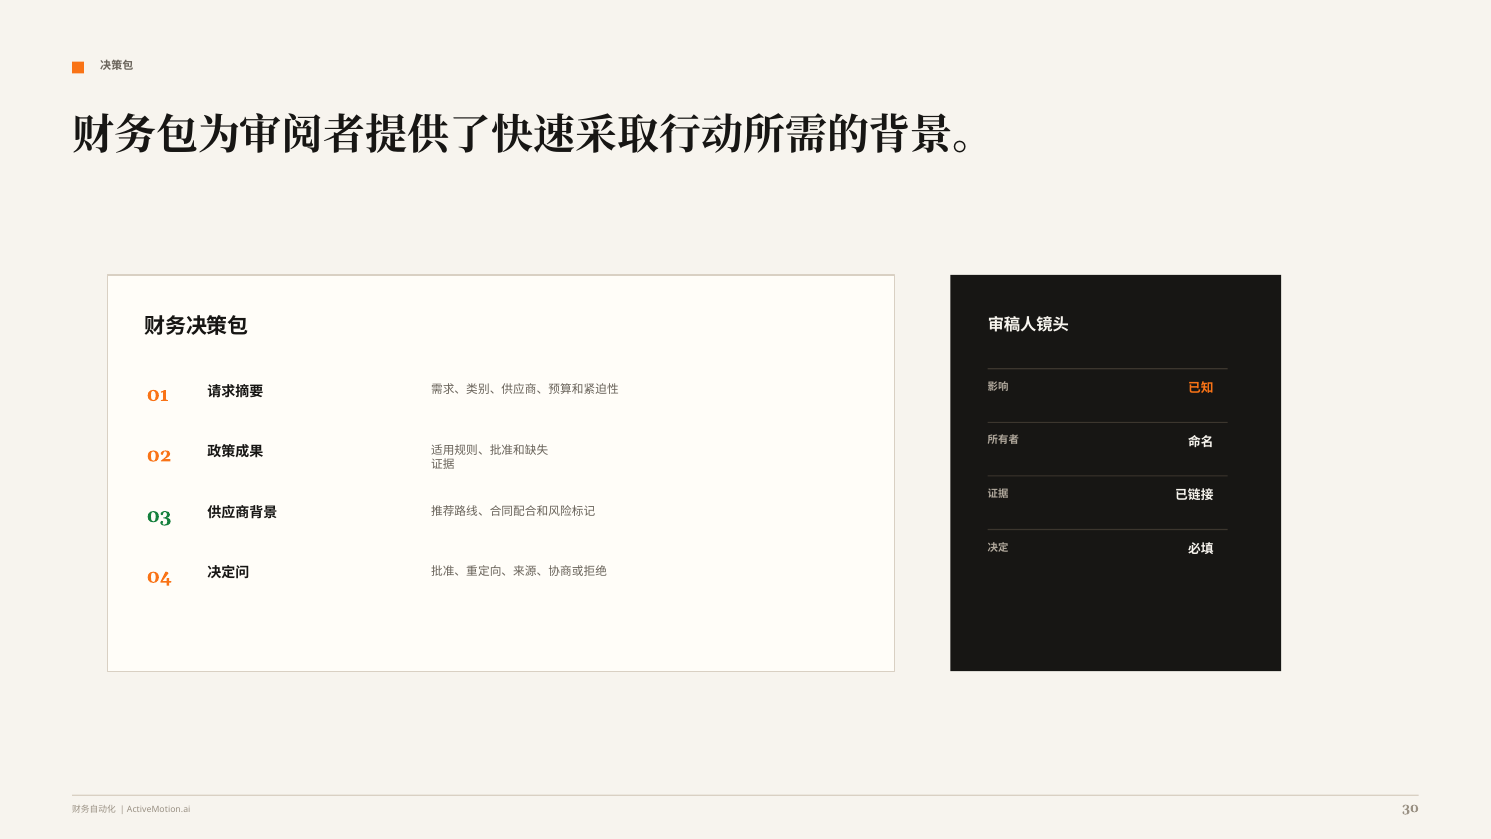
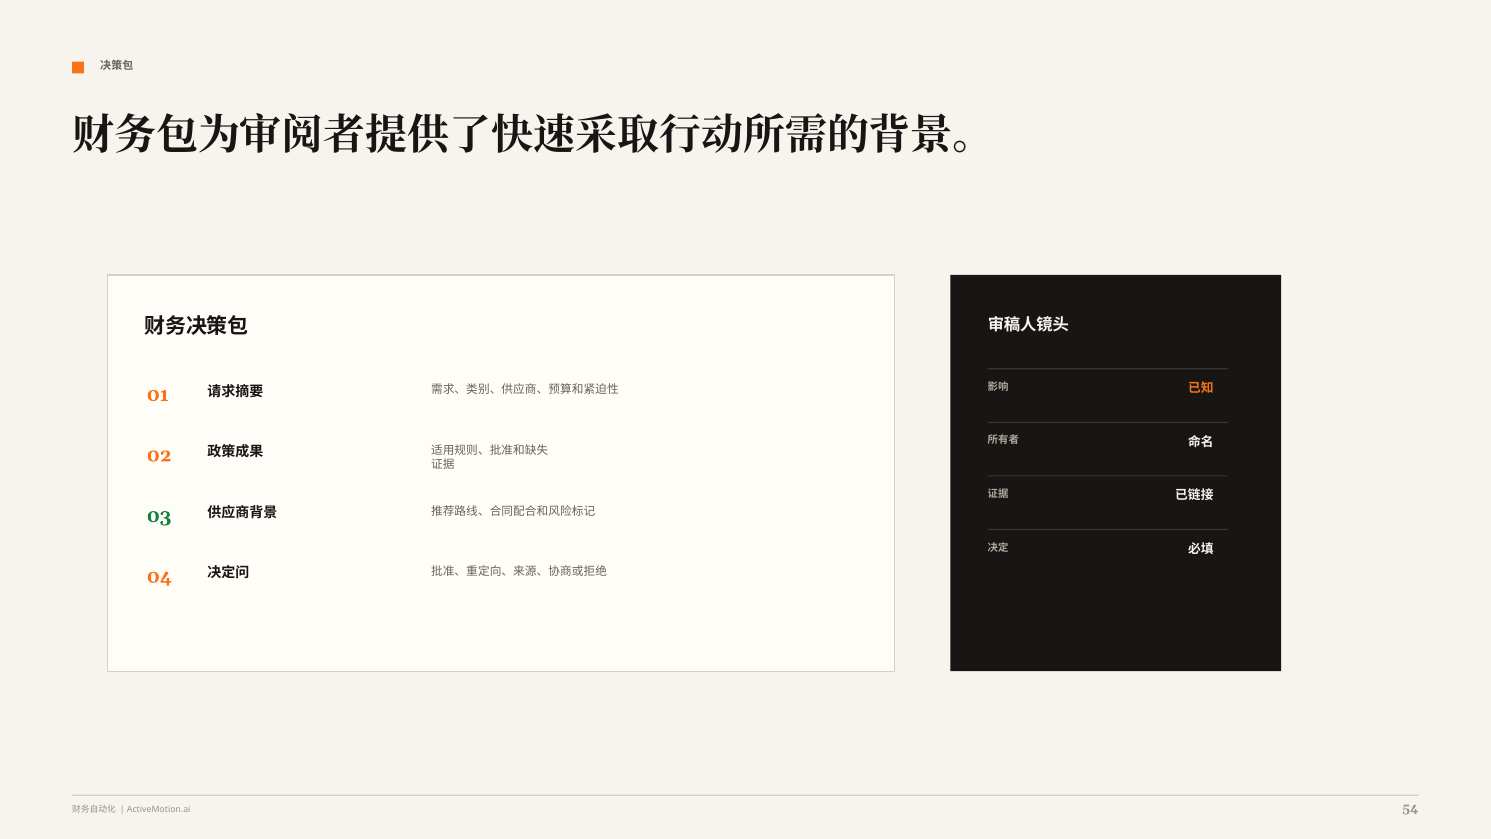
30: 30 -> 54
